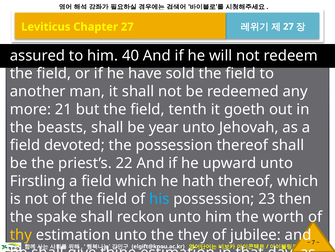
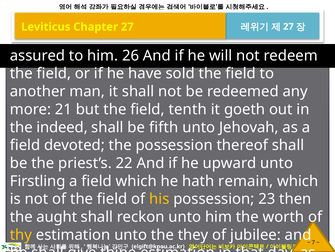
40: 40 -> 26
beasts: beasts -> indeed
year: year -> fifth
hath thereof: thereof -> remain
his colour: light blue -> yellow
spake: spake -> aught
